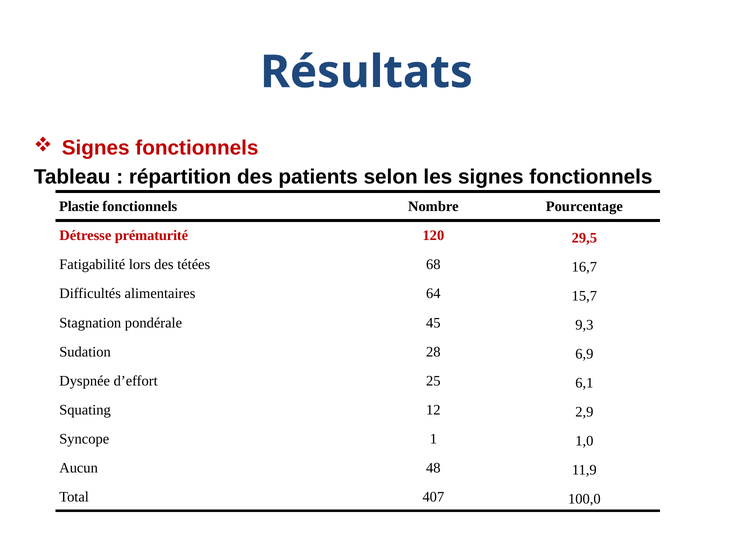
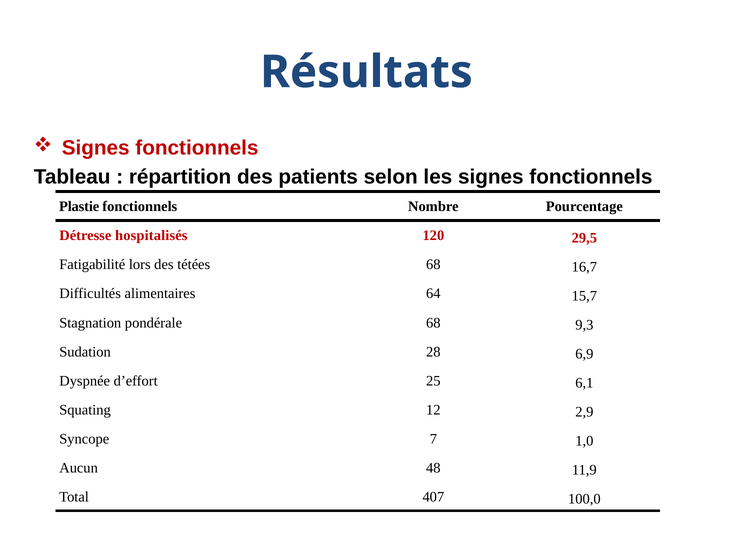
prématurité: prématurité -> hospitalisés
pondérale 45: 45 -> 68
1: 1 -> 7
